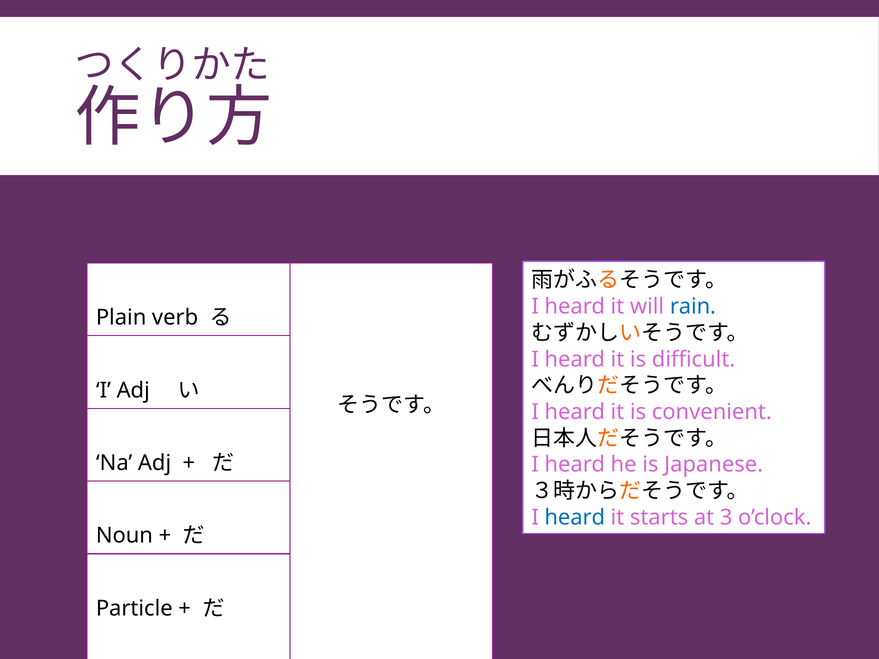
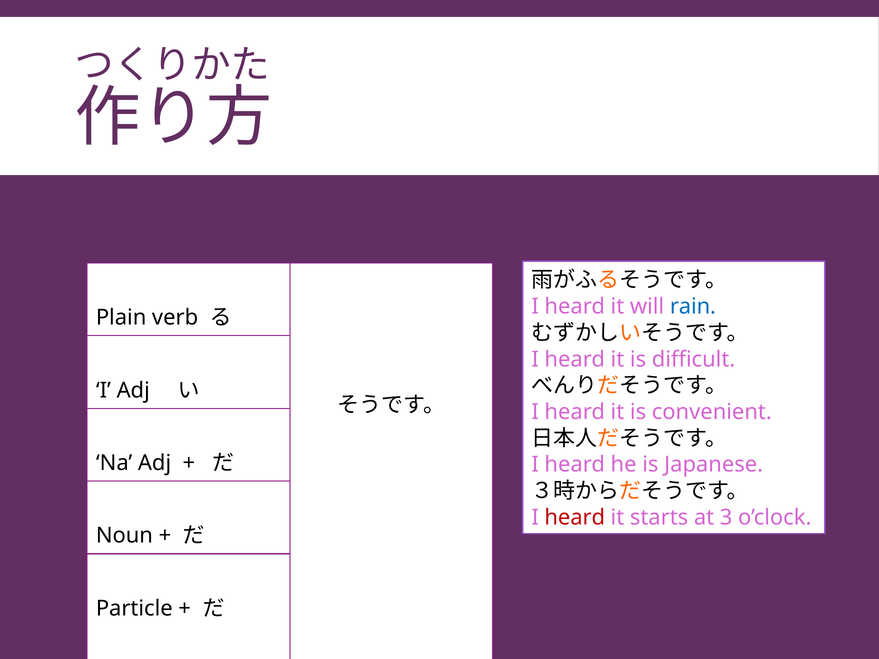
heard at (575, 518) colour: blue -> red
